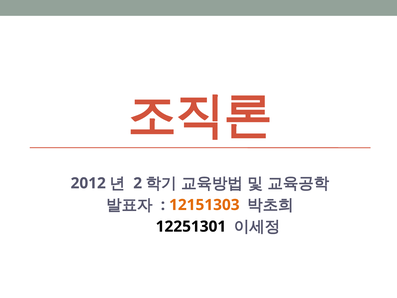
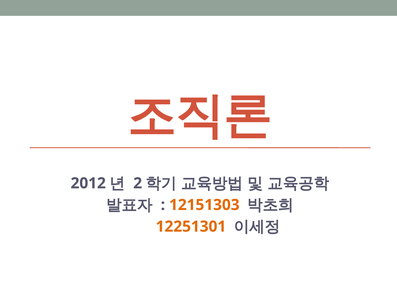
12251301 colour: black -> orange
